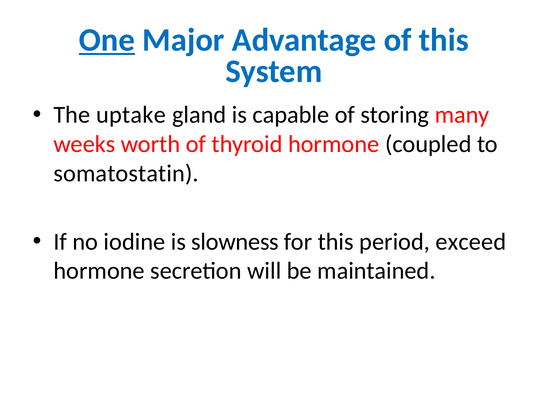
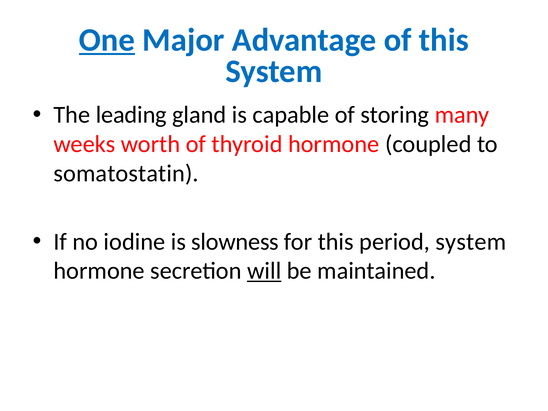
uptake: uptake -> leading
period exceed: exceed -> system
will underline: none -> present
